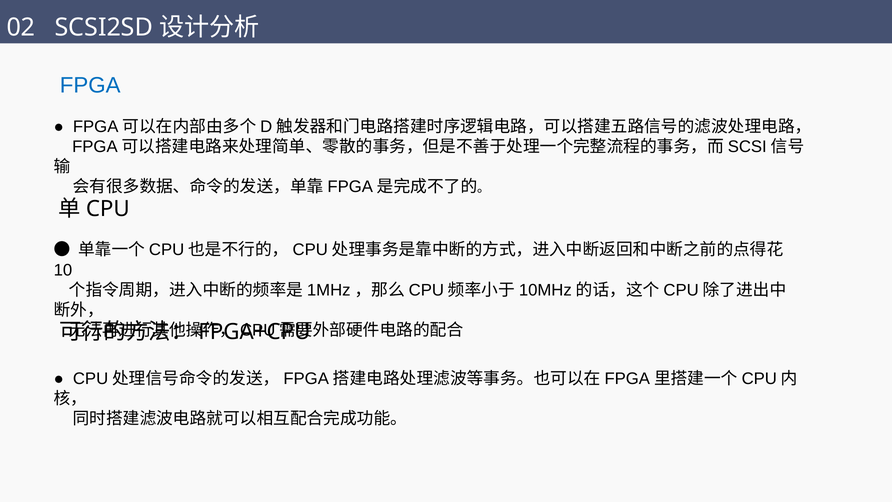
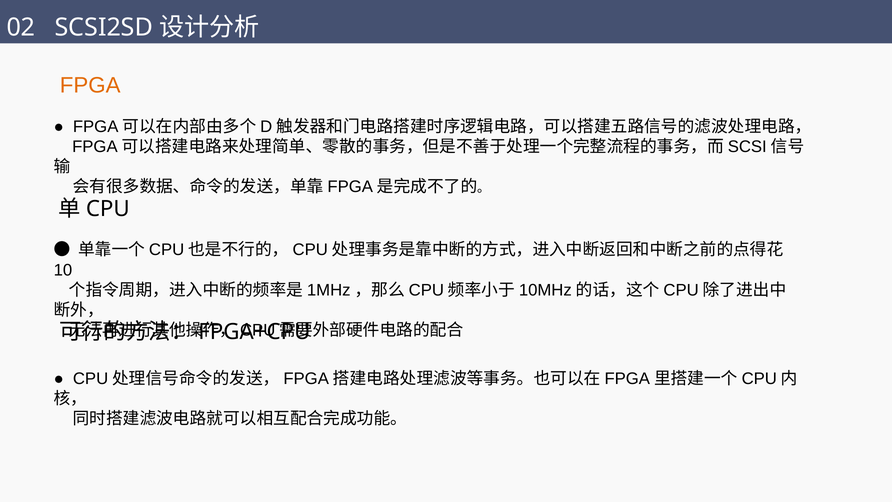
FPGA colour: blue -> orange
